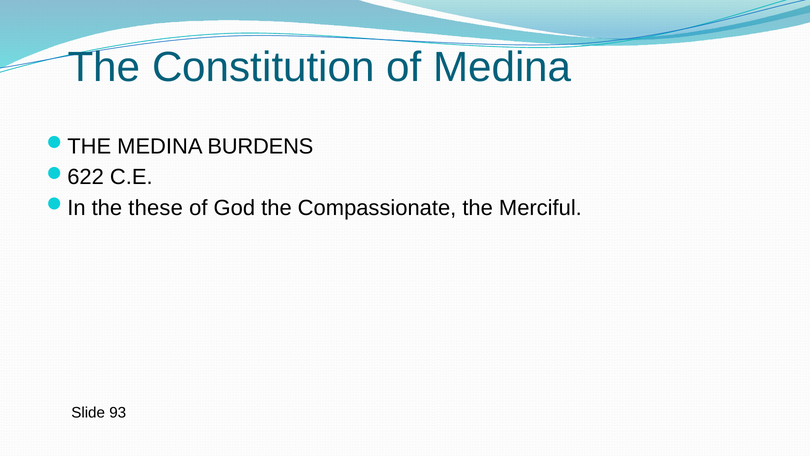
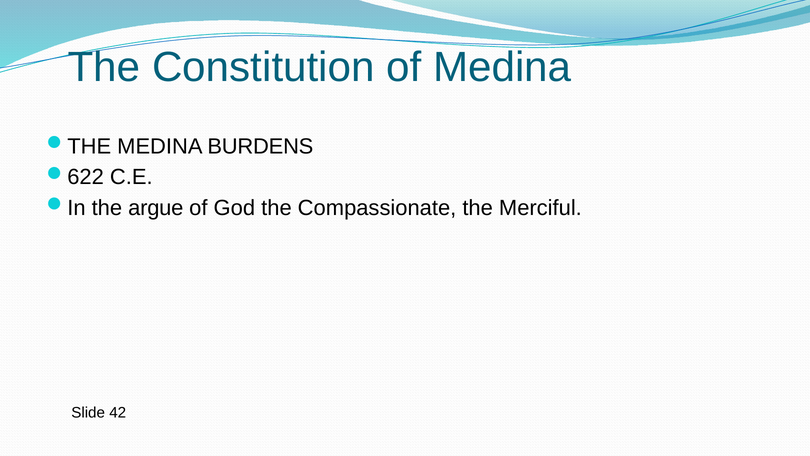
these: these -> argue
93: 93 -> 42
